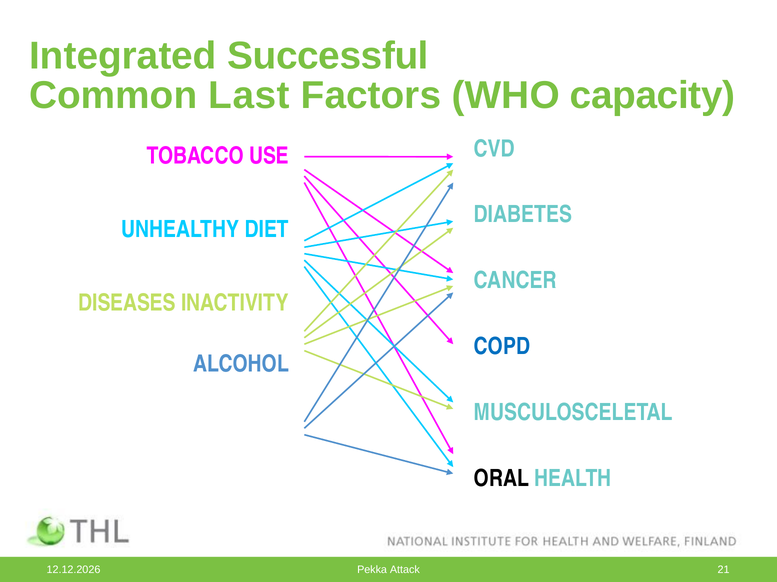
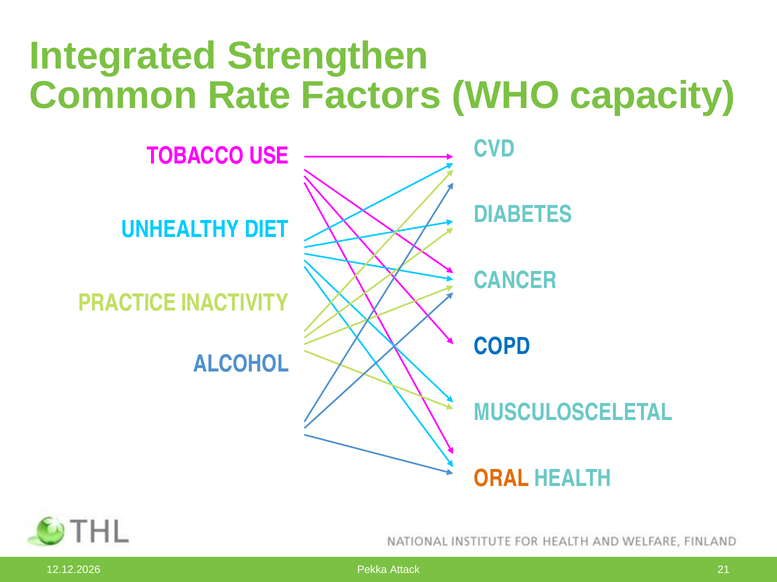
Successful: Successful -> Strengthen
Last: Last -> Rate
DISEASES: DISEASES -> PRACTICE
ORAL colour: black -> orange
